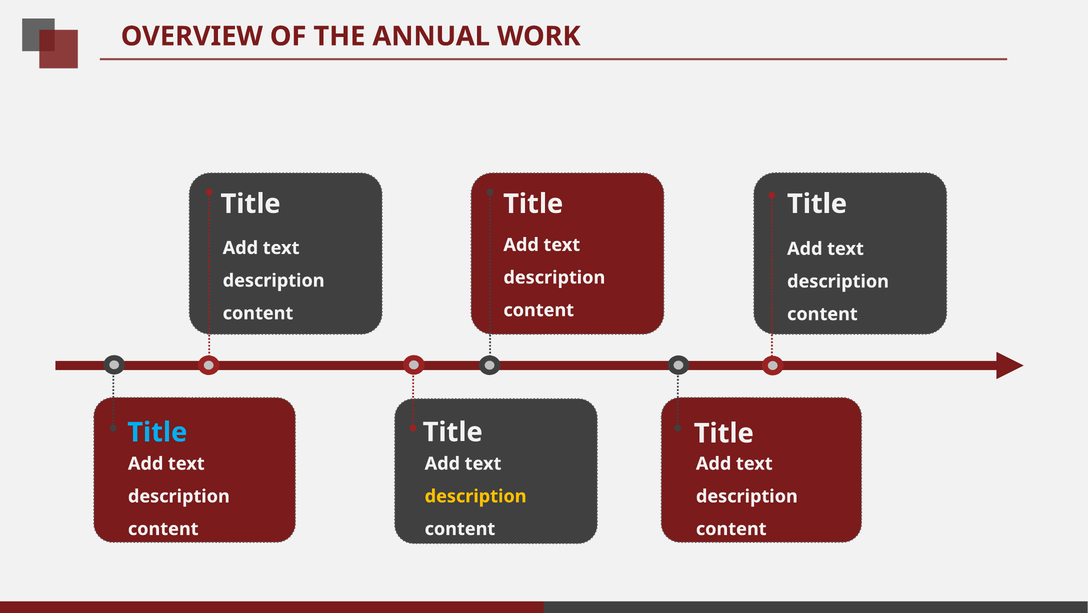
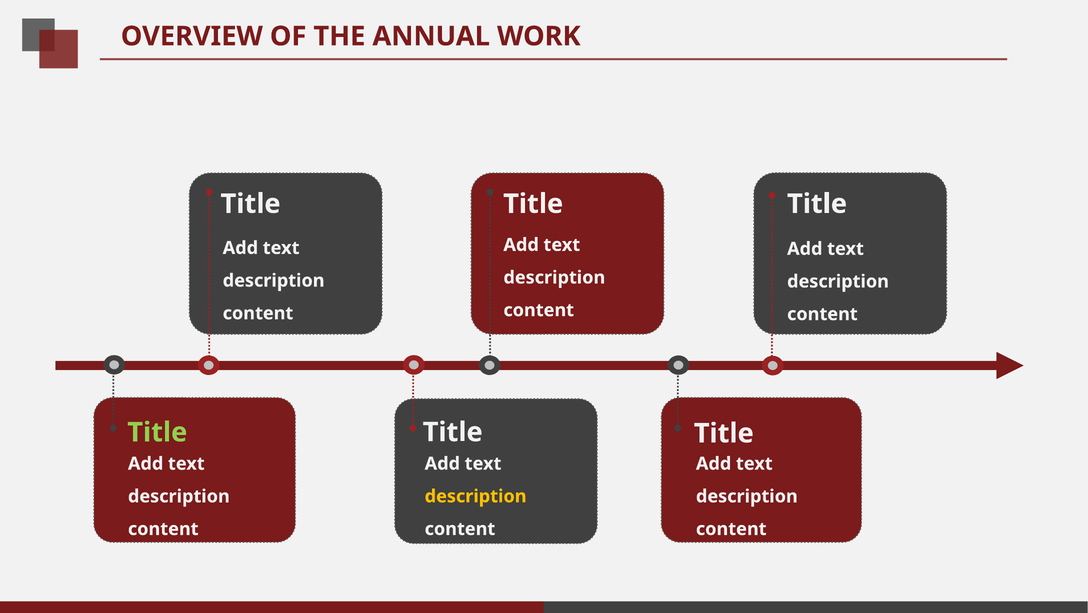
Title at (157, 433) colour: light blue -> light green
